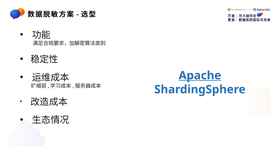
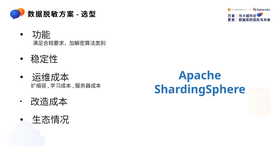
Apache underline: present -> none
